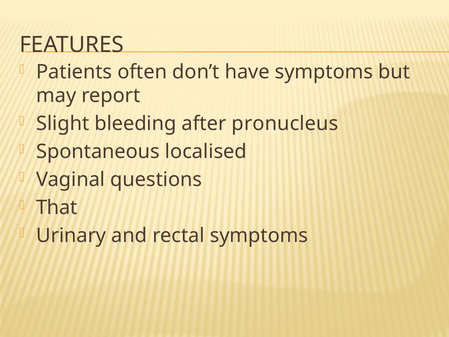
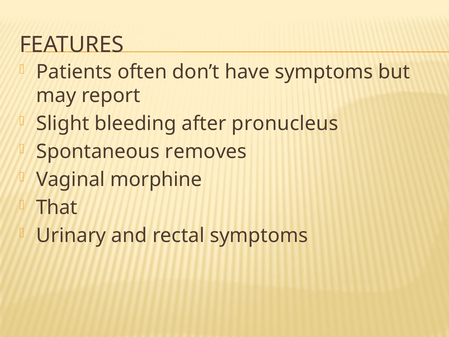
localised: localised -> removes
questions: questions -> morphine
